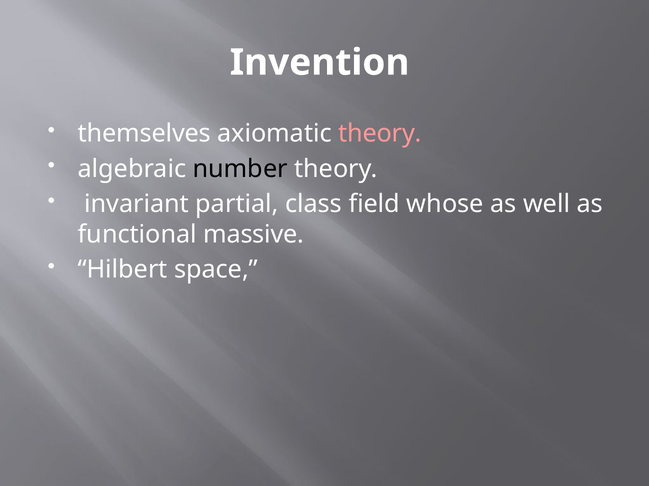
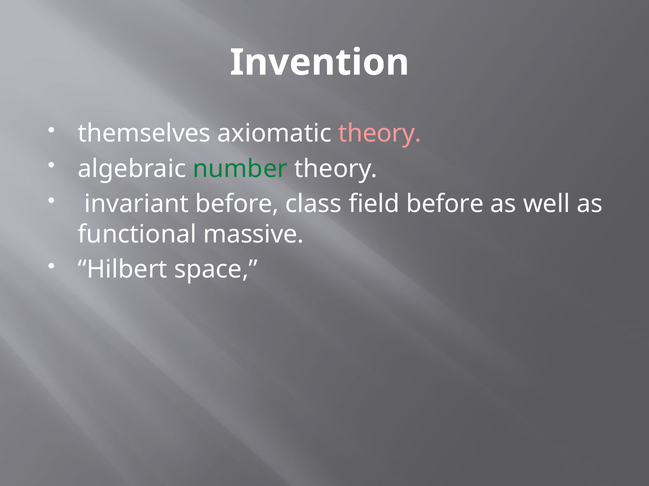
number colour: black -> green
invariant partial: partial -> before
field whose: whose -> before
